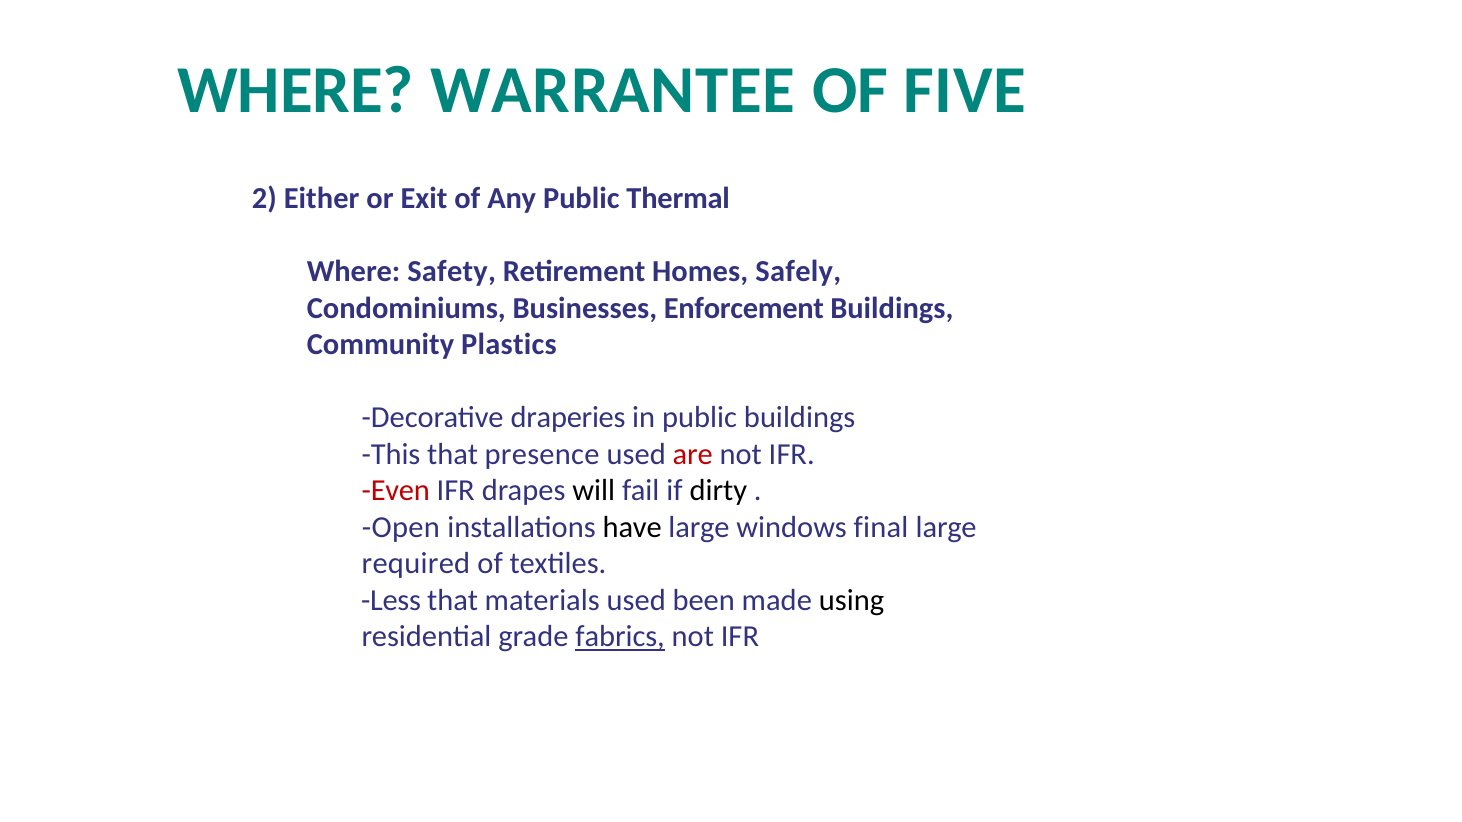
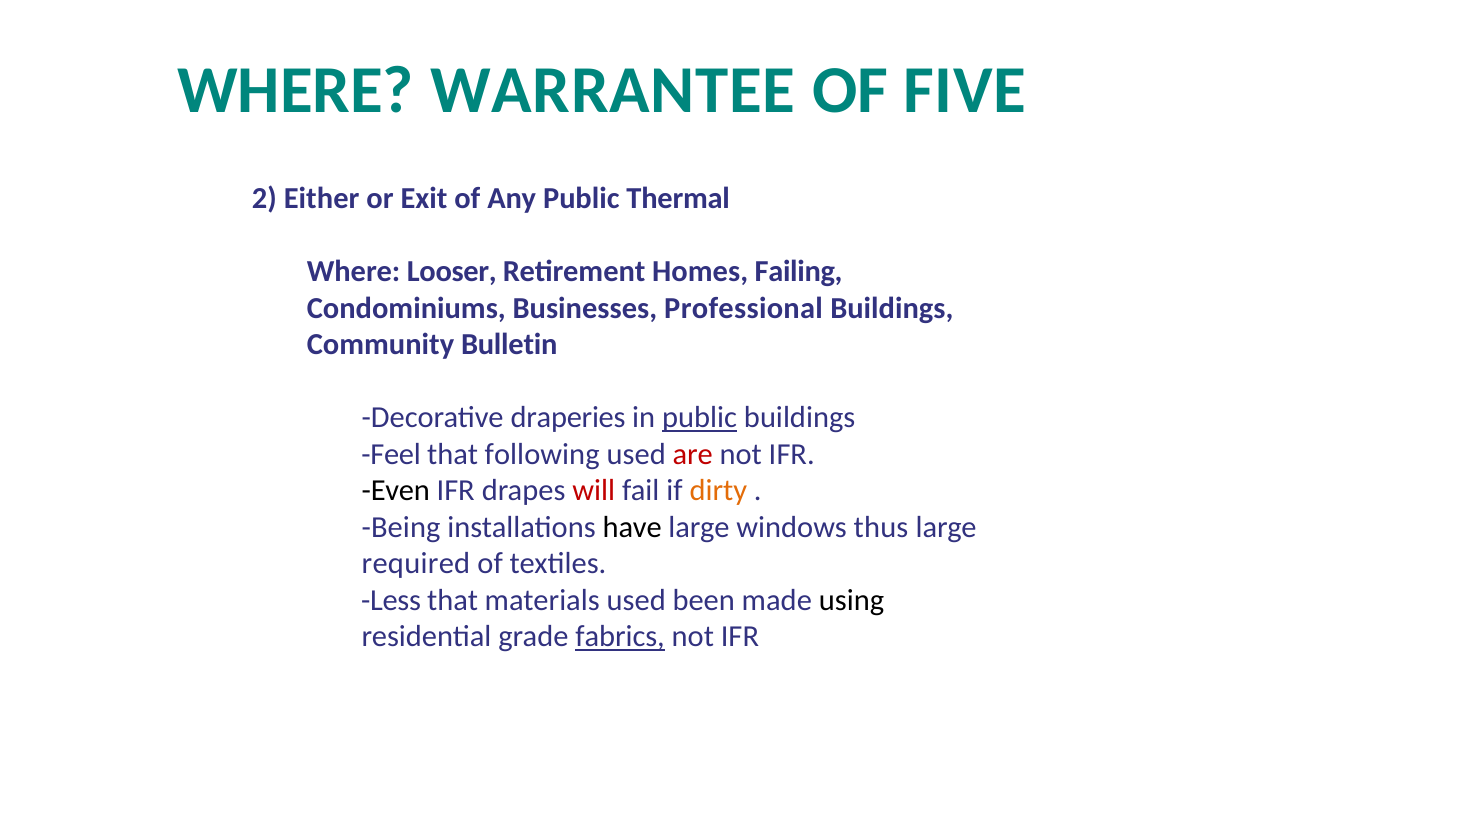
Safety: Safety -> Looser
Safely: Safely -> Failing
Enforcement: Enforcement -> Professional
Plastics: Plastics -> Bulletin
public at (700, 418) underline: none -> present
This: This -> Feel
presence: presence -> following
Even colour: red -> black
will colour: black -> red
dirty colour: black -> orange
Open: Open -> Being
final: final -> thus
